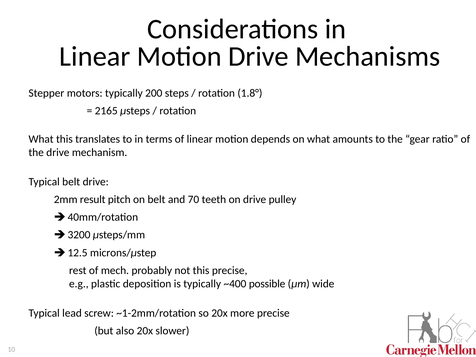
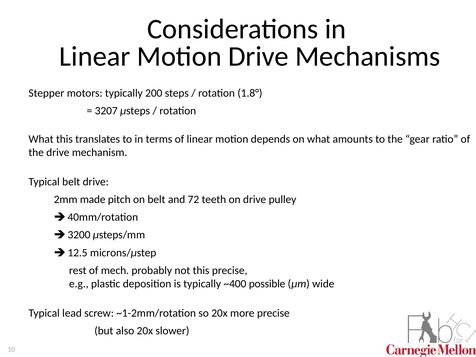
2165: 2165 -> 3207
result: result -> made
70: 70 -> 72
